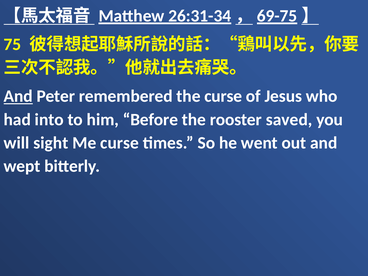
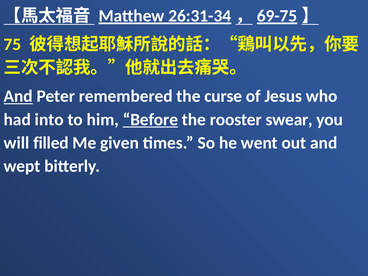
Before underline: none -> present
saved: saved -> swear
sight: sight -> filled
Me curse: curse -> given
